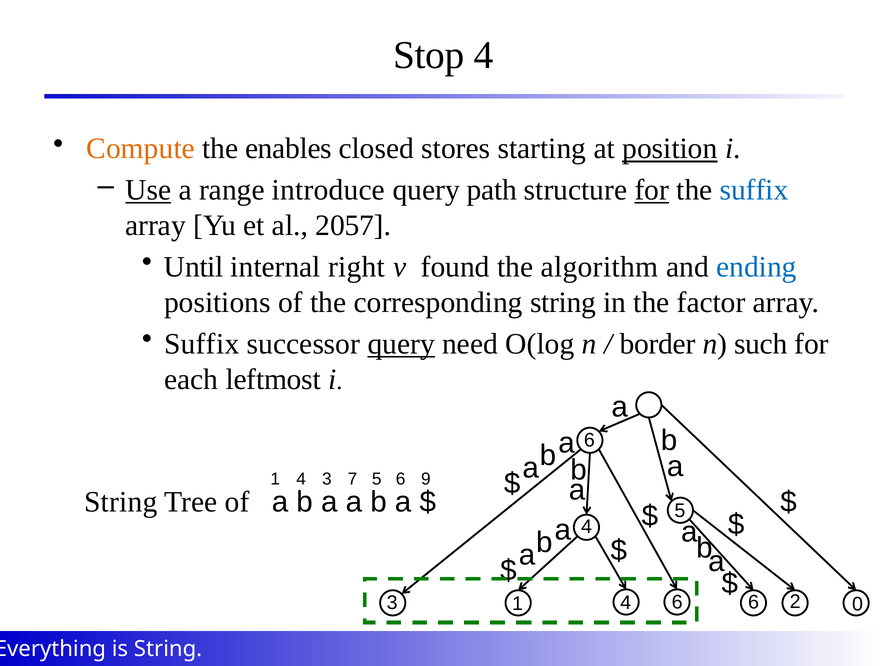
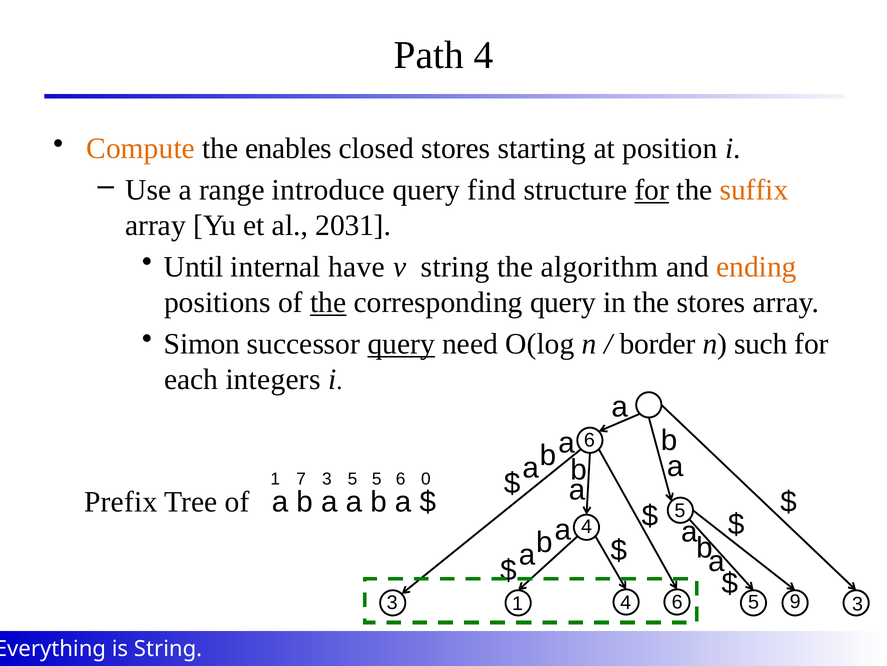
Stop: Stop -> Path
position underline: present -> none
Use underline: present -> none
path: path -> find
suffix at (754, 190) colour: blue -> orange
2057: 2057 -> 2031
right: right -> have
v found: found -> string
ending colour: blue -> orange
the at (328, 302) underline: none -> present
corresponding string: string -> query
the factor: factor -> stores
Suffix at (202, 344): Suffix -> Simon
leftmost: leftmost -> integers
1 4: 4 -> 7
3 7: 7 -> 5
9: 9 -> 0
String at (121, 502): String -> Prefix
6 0: 0 -> 3
2: 2 -> 9
1 6: 6 -> 5
